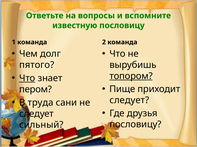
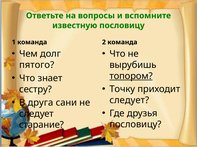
Что at (27, 79) underline: present -> none
Пище: Пище -> Точку
пером: пером -> сестру
труда: труда -> друга
сильный: сильный -> старание
